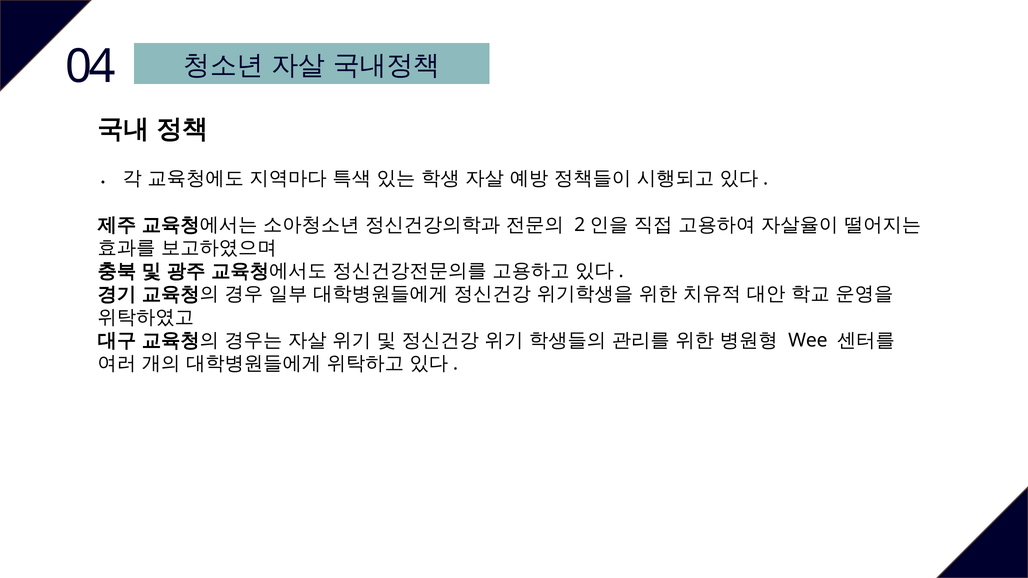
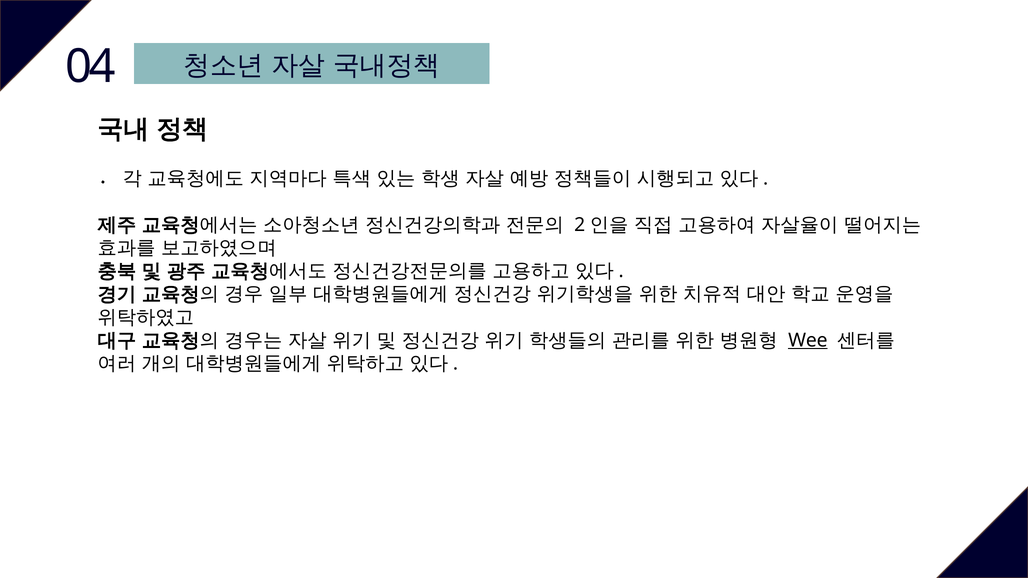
Wee underline: none -> present
